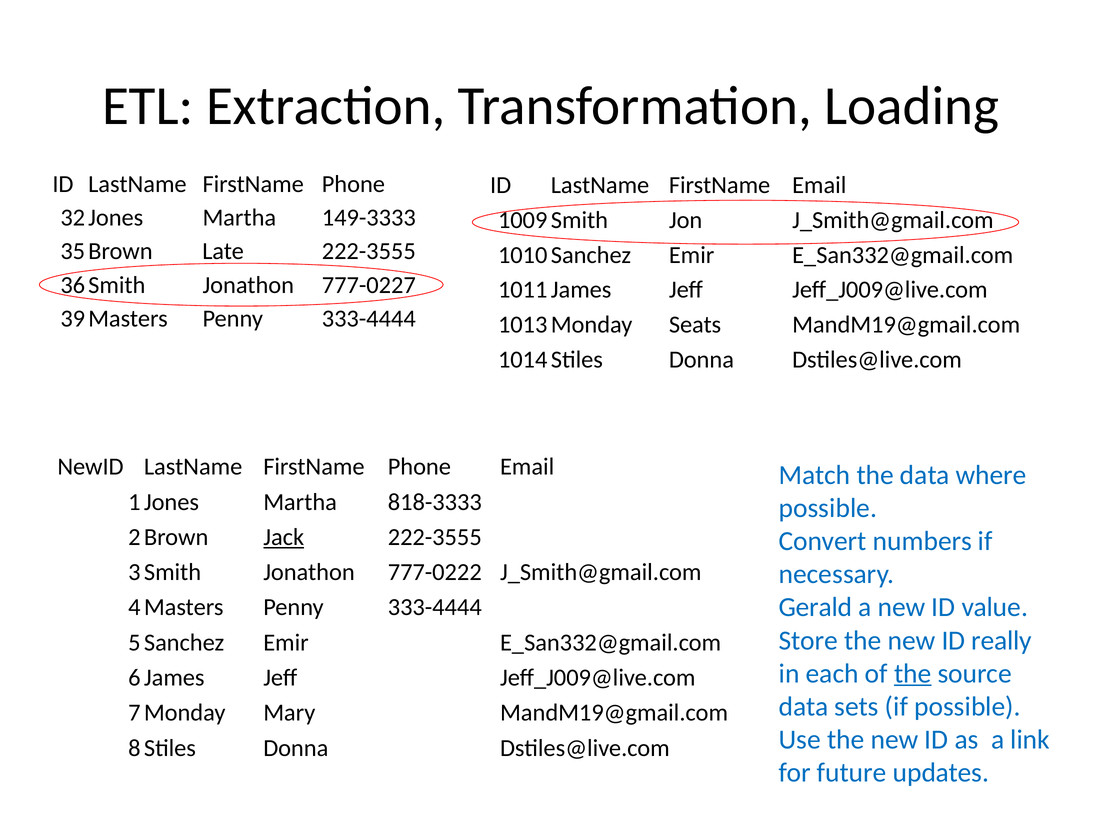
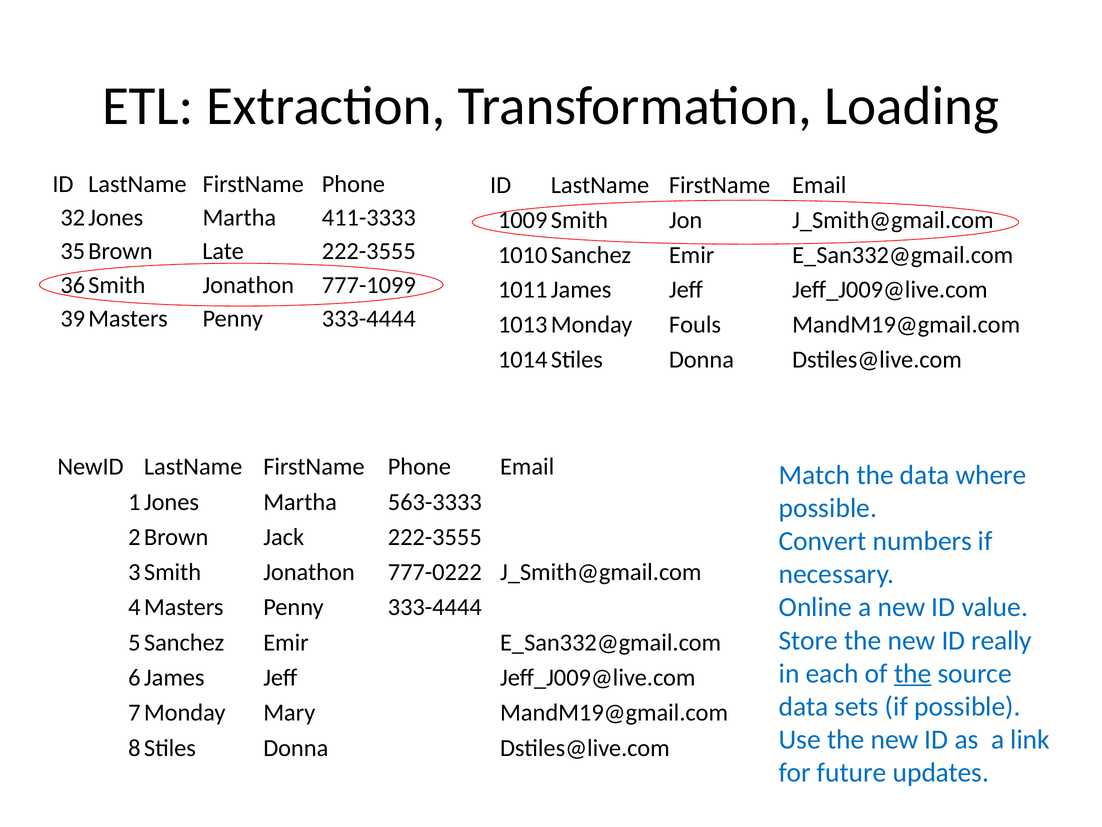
149-3333: 149-3333 -> 411-3333
777-0227: 777-0227 -> 777-1099
Seats: Seats -> Fouls
818-3333: 818-3333 -> 563-3333
Jack underline: present -> none
Gerald: Gerald -> Online
